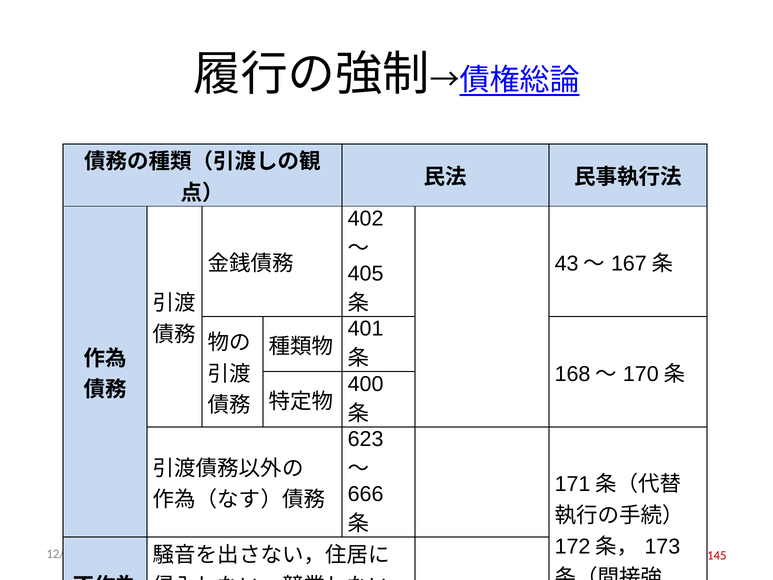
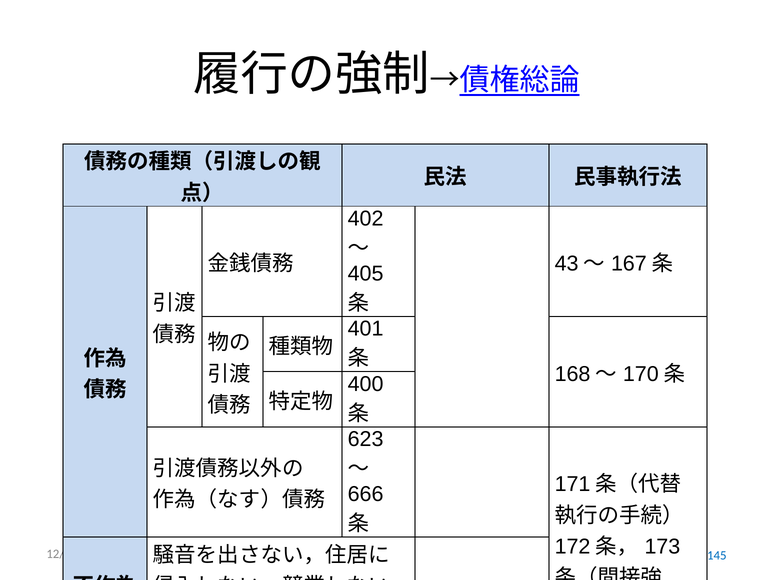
145 colour: red -> blue
